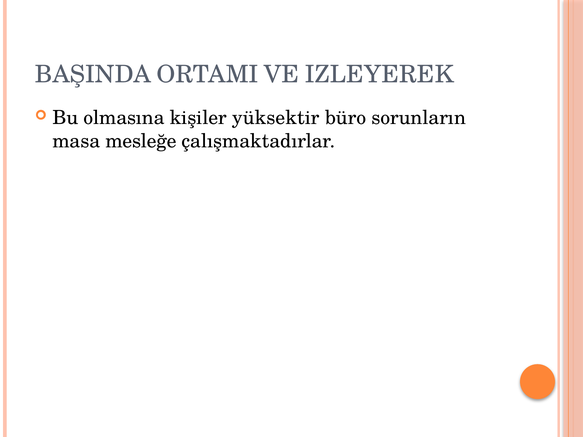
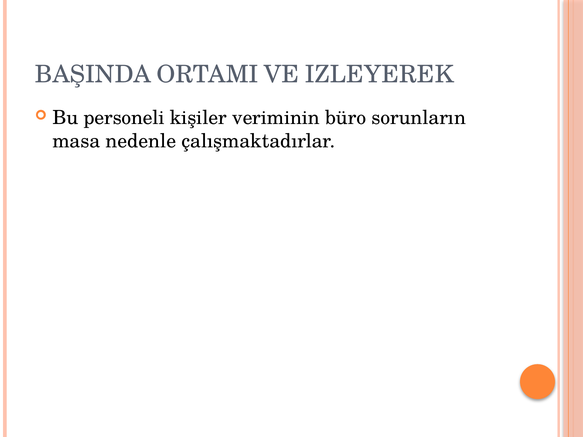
olmasına: olmasına -> personeli
yüksektir: yüksektir -> veriminin
mesleğe: mesleğe -> nedenle
